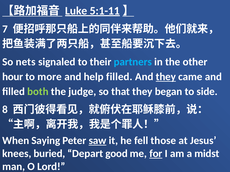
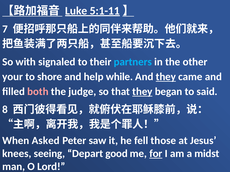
nets: nets -> with
hour: hour -> your
more: more -> shore
help filled: filled -> while
both colour: light green -> pink
they at (142, 92) underline: none -> present
side: side -> said
Saying: Saying -> Asked
saw underline: present -> none
buried: buried -> seeing
